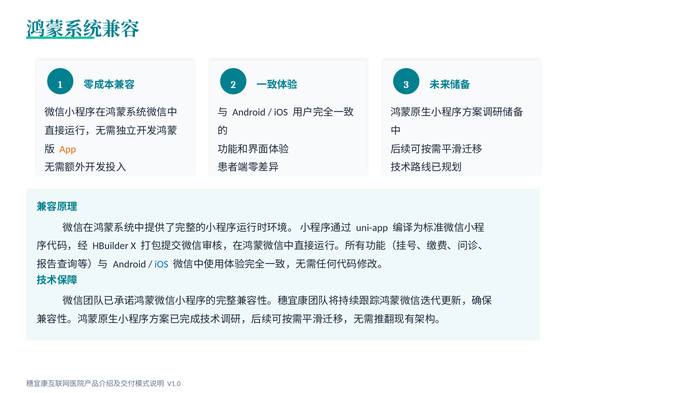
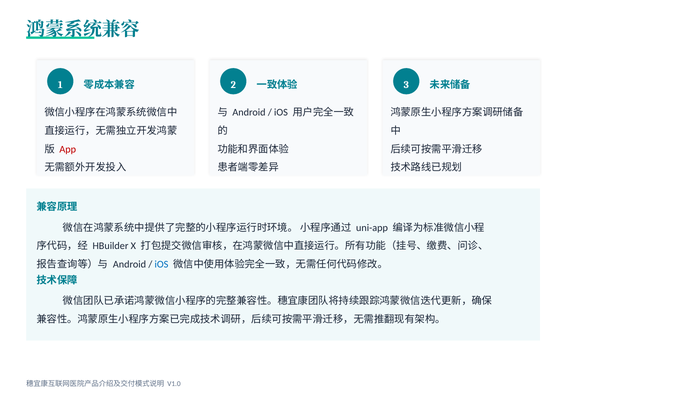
App colour: orange -> red
